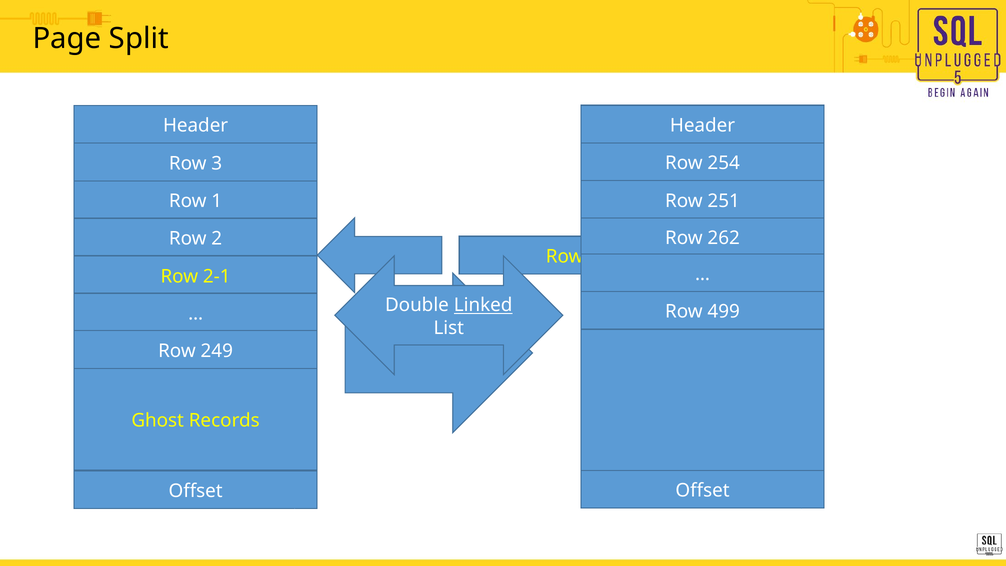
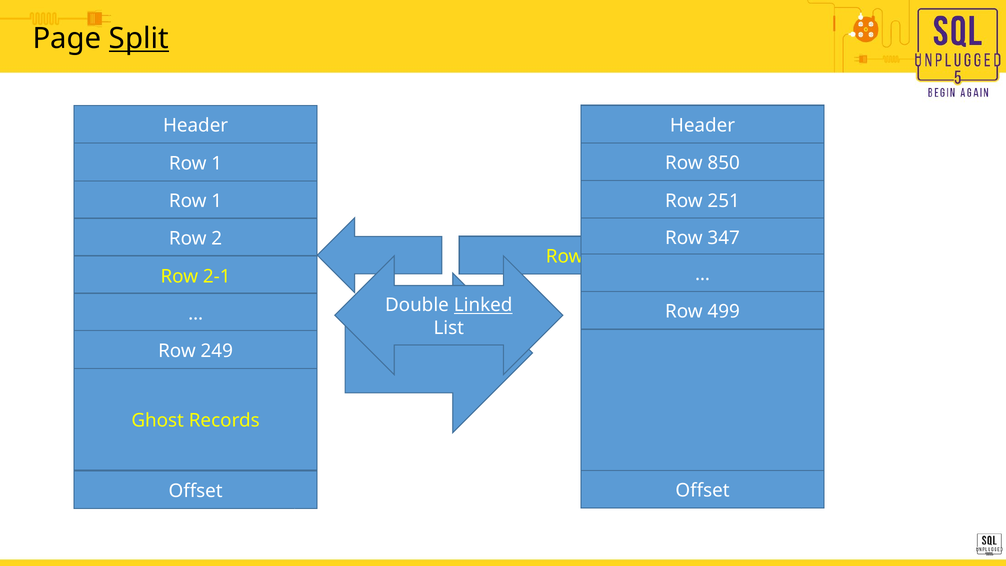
Split underline: none -> present
254: 254 -> 850
3 at (217, 163): 3 -> 1
262: 262 -> 347
